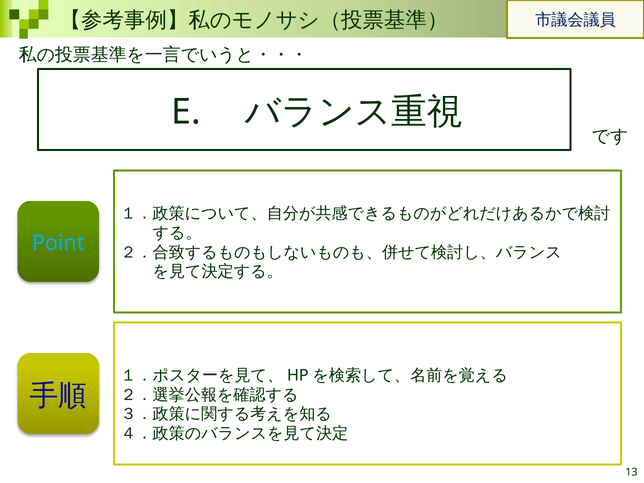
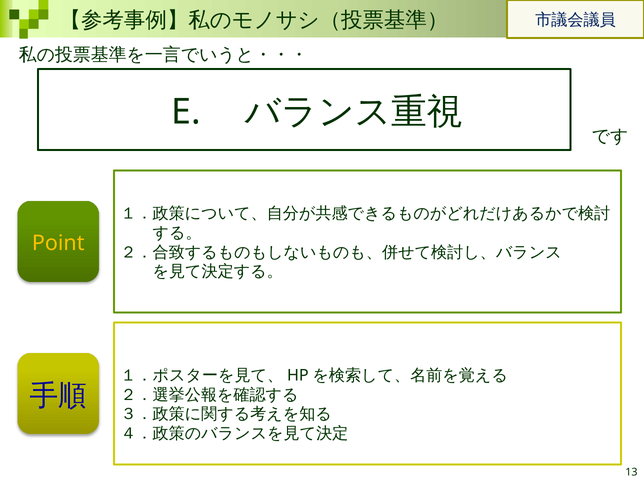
Point colour: light blue -> yellow
